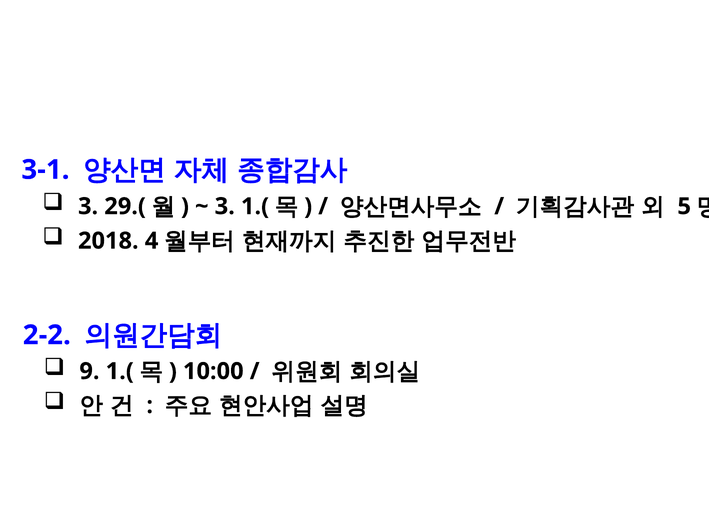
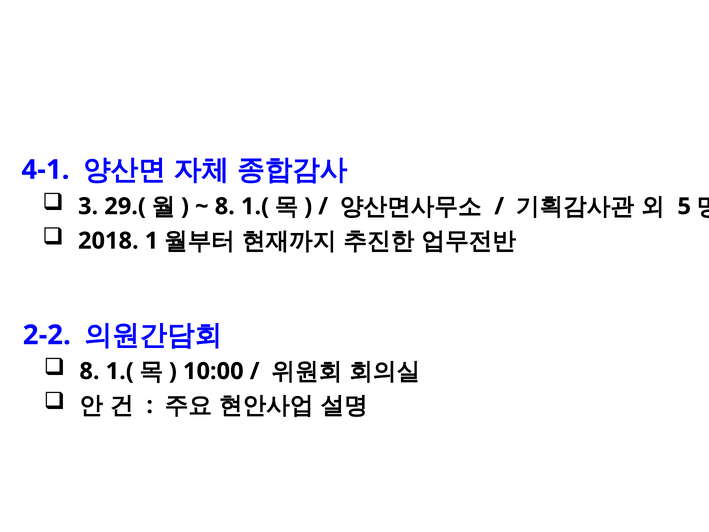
3-1: 3-1 -> 4-1
3 at (225, 206): 3 -> 8
4: 4 -> 1
9 at (89, 371): 9 -> 8
